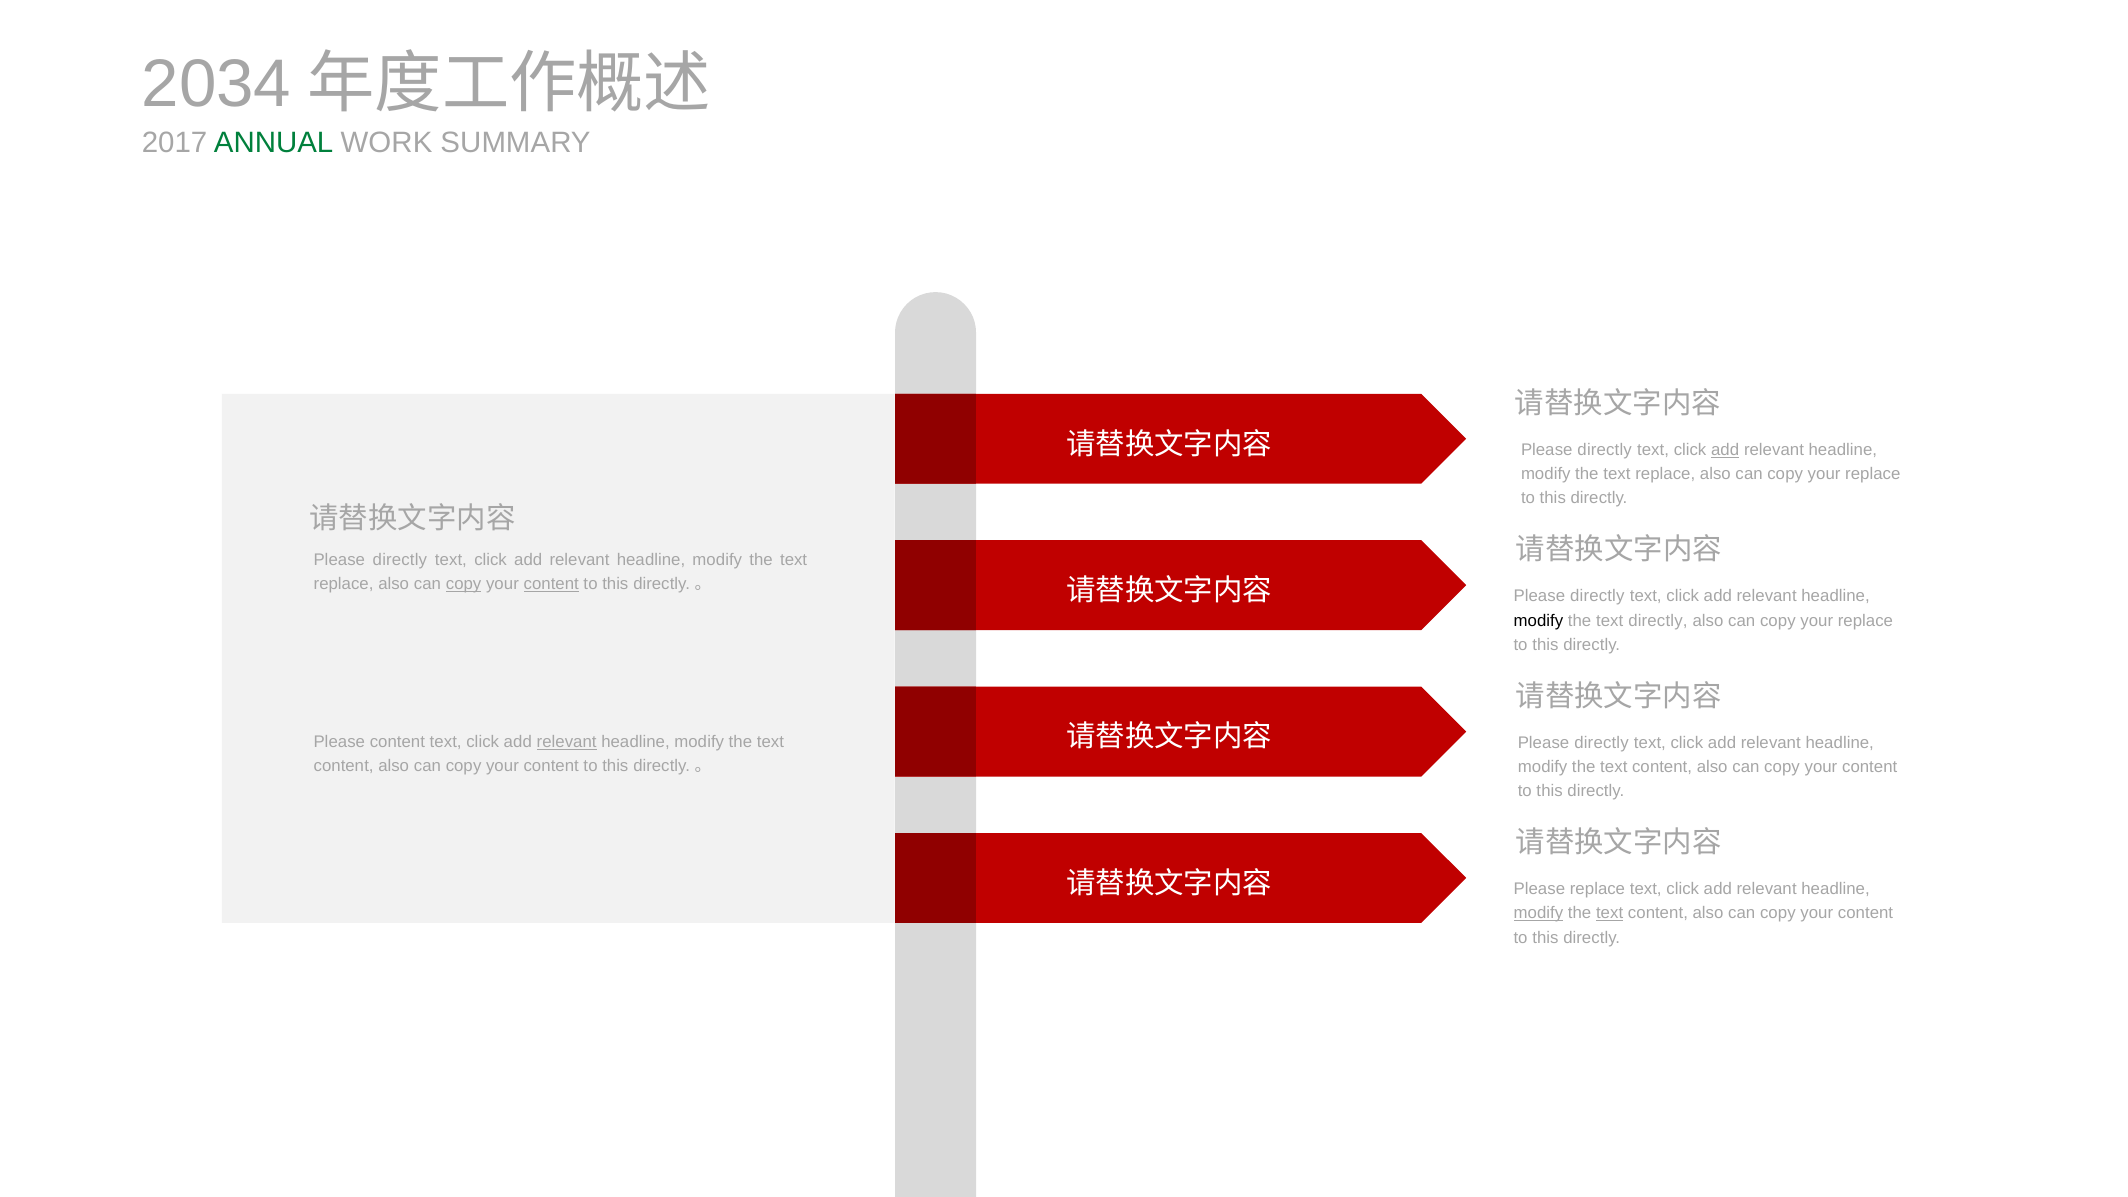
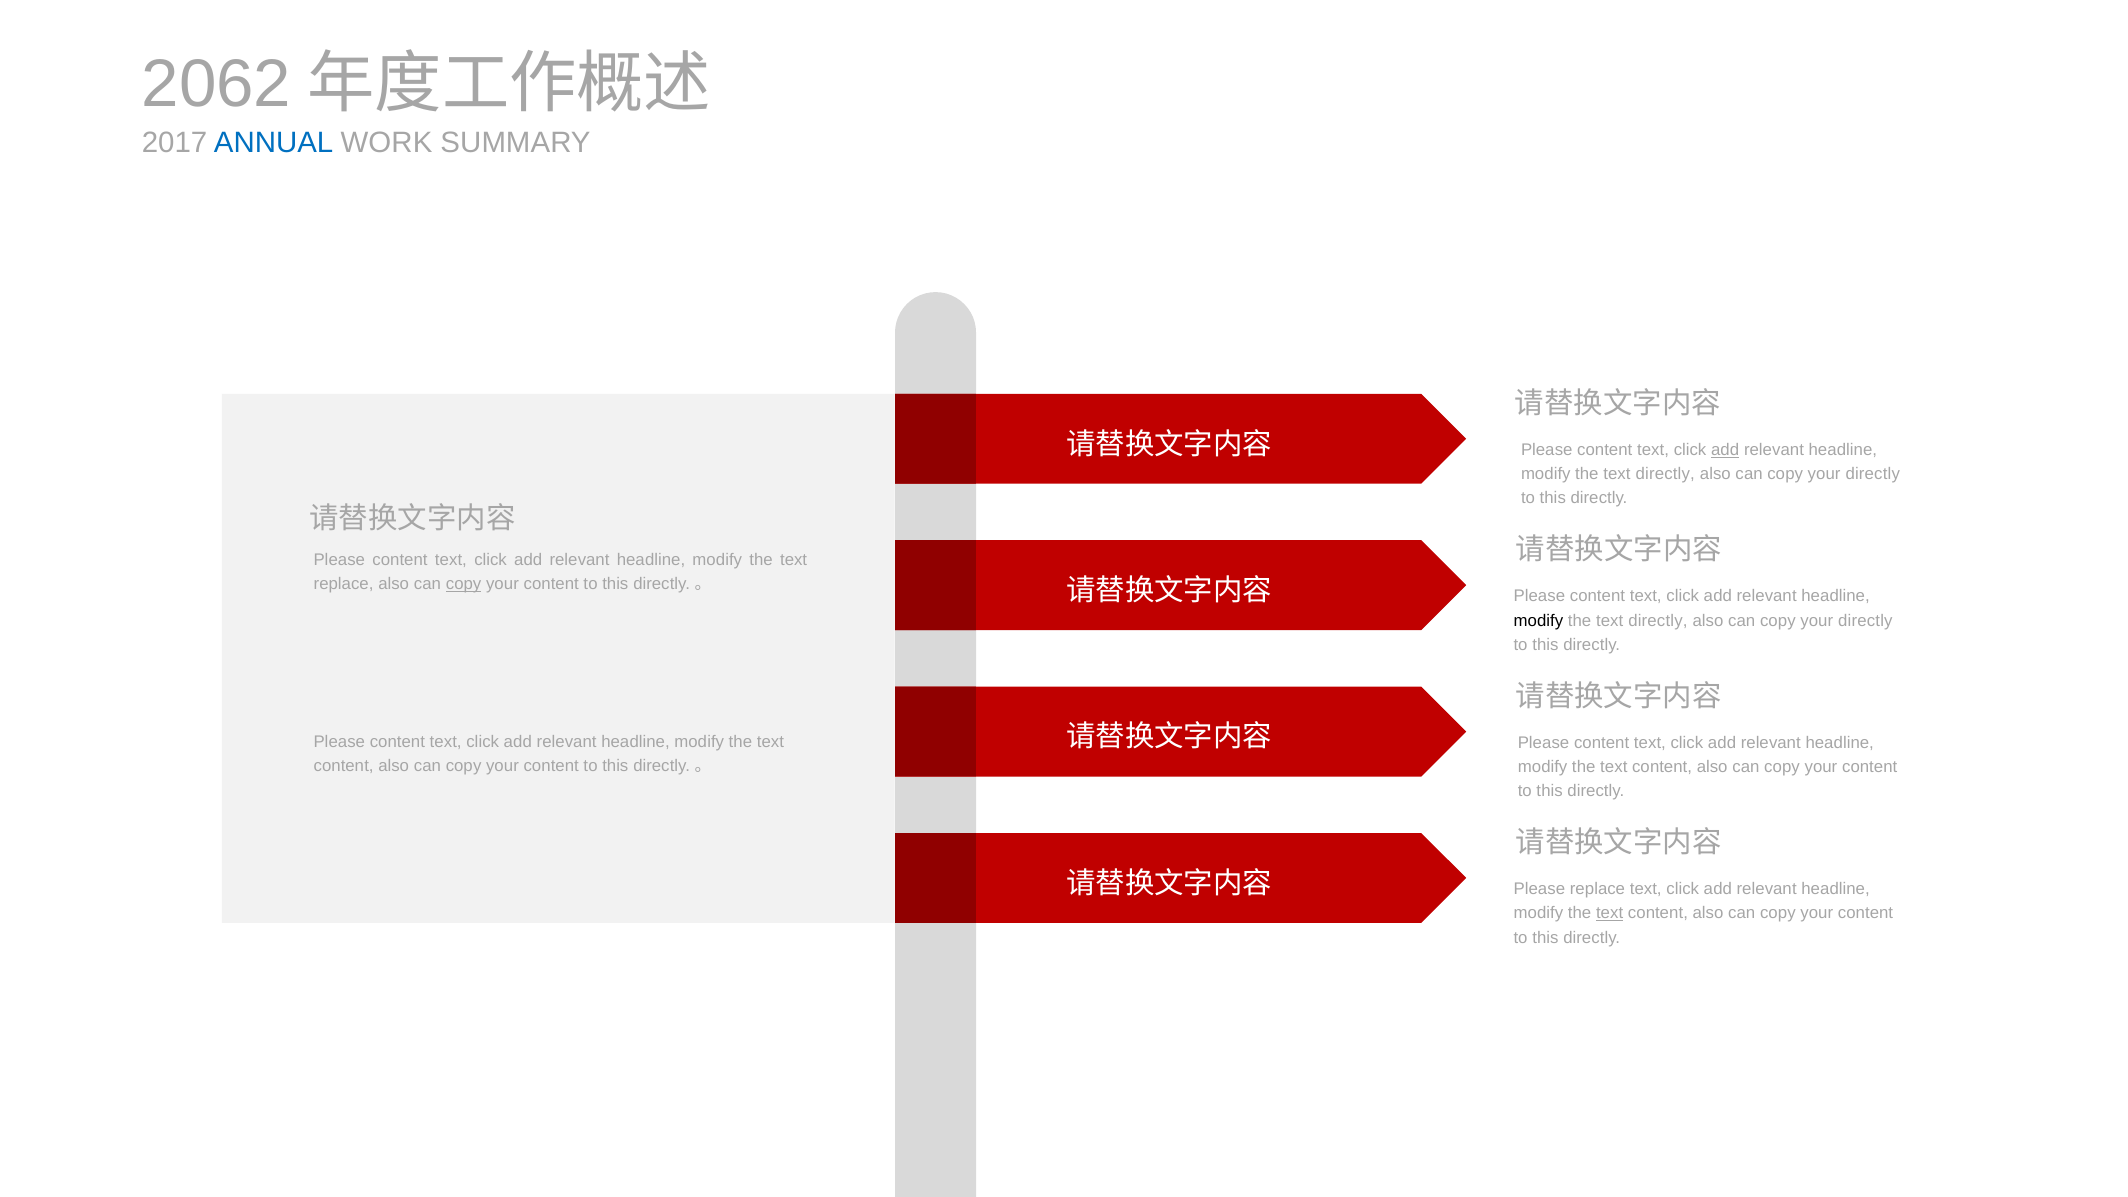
2034: 2034 -> 2062
ANNUAL colour: green -> blue
directly at (1605, 450): directly -> content
replace at (1665, 474): replace -> directly
replace at (1873, 474): replace -> directly
directly at (400, 560): directly -> content
content at (551, 584) underline: present -> none
directly at (1597, 596): directly -> content
replace at (1865, 621): replace -> directly
relevant at (567, 742) underline: present -> none
directly at (1602, 743): directly -> content
modify at (1538, 913) underline: present -> none
